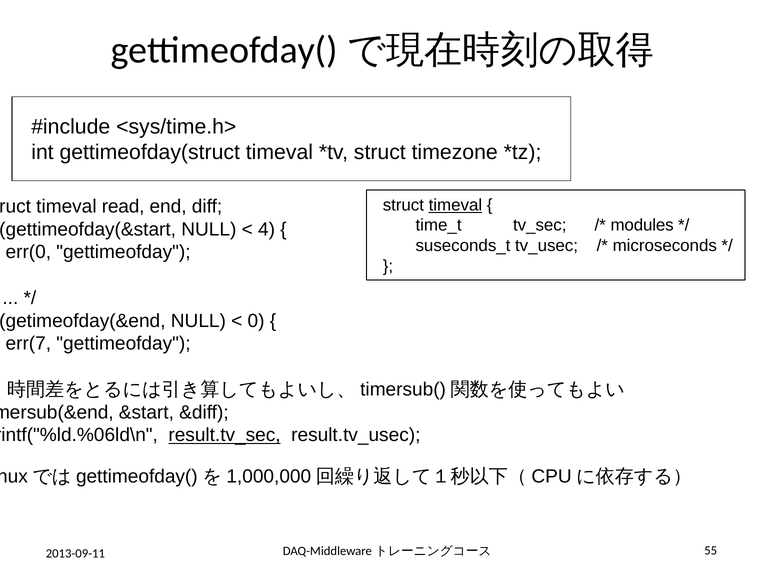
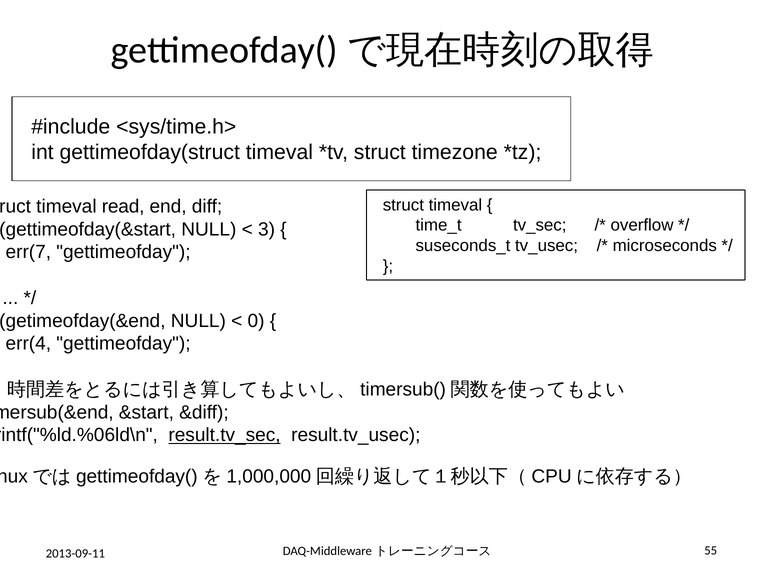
timeval at (455, 205) underline: present -> none
modules: modules -> overflow
4: 4 -> 3
err(0: err(0 -> err(7
err(7: err(7 -> err(4
